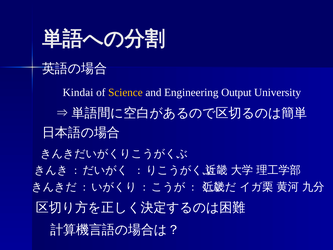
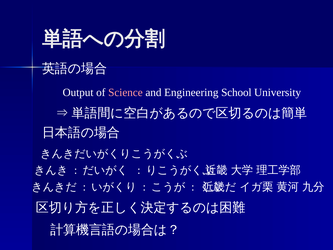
Kindai: Kindai -> Output
Science colour: yellow -> pink
Output: Output -> School
